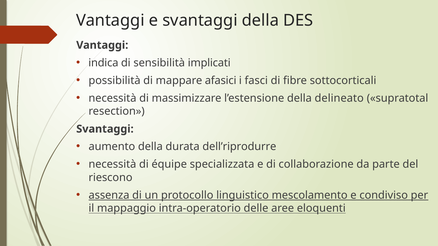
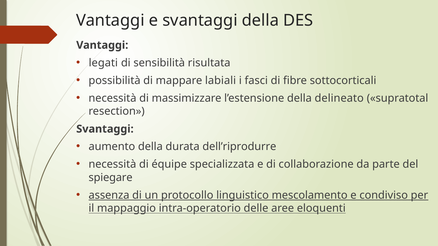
indica: indica -> legati
implicati: implicati -> risultata
afasici: afasici -> labiali
riescono: riescono -> spiegare
